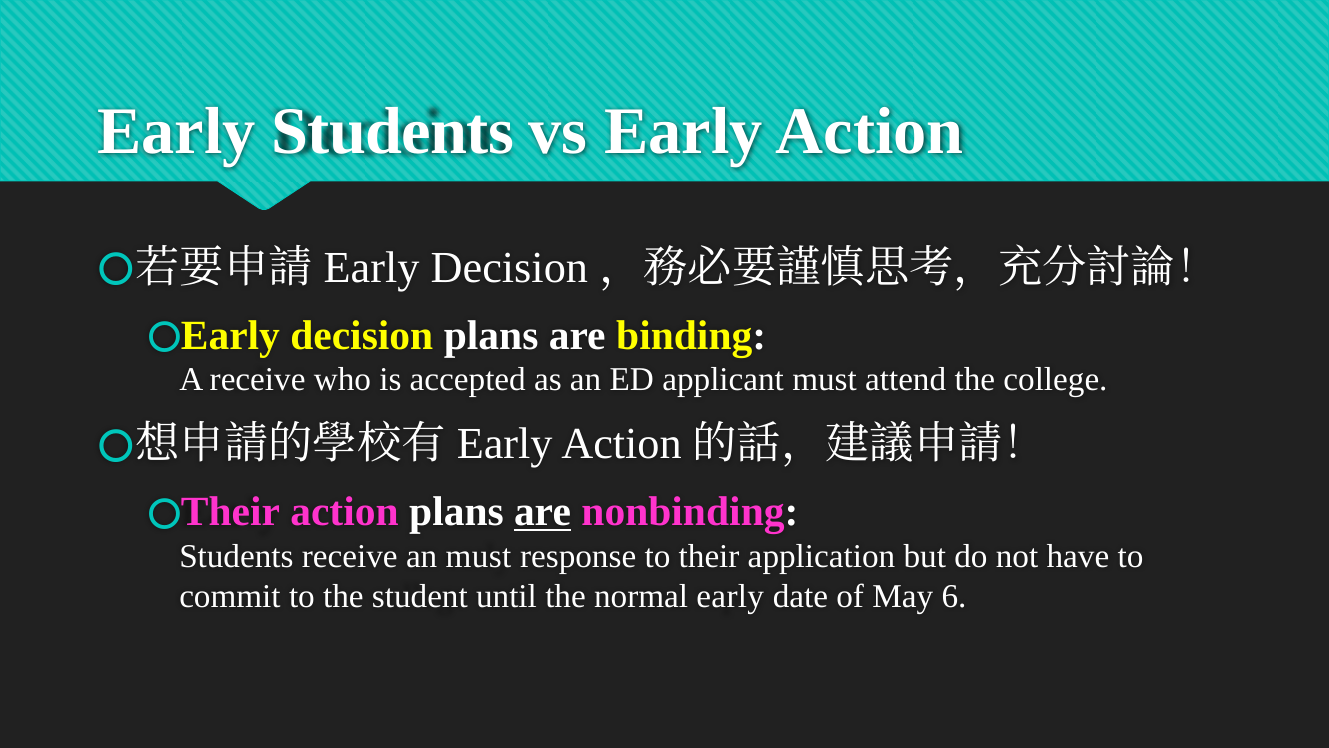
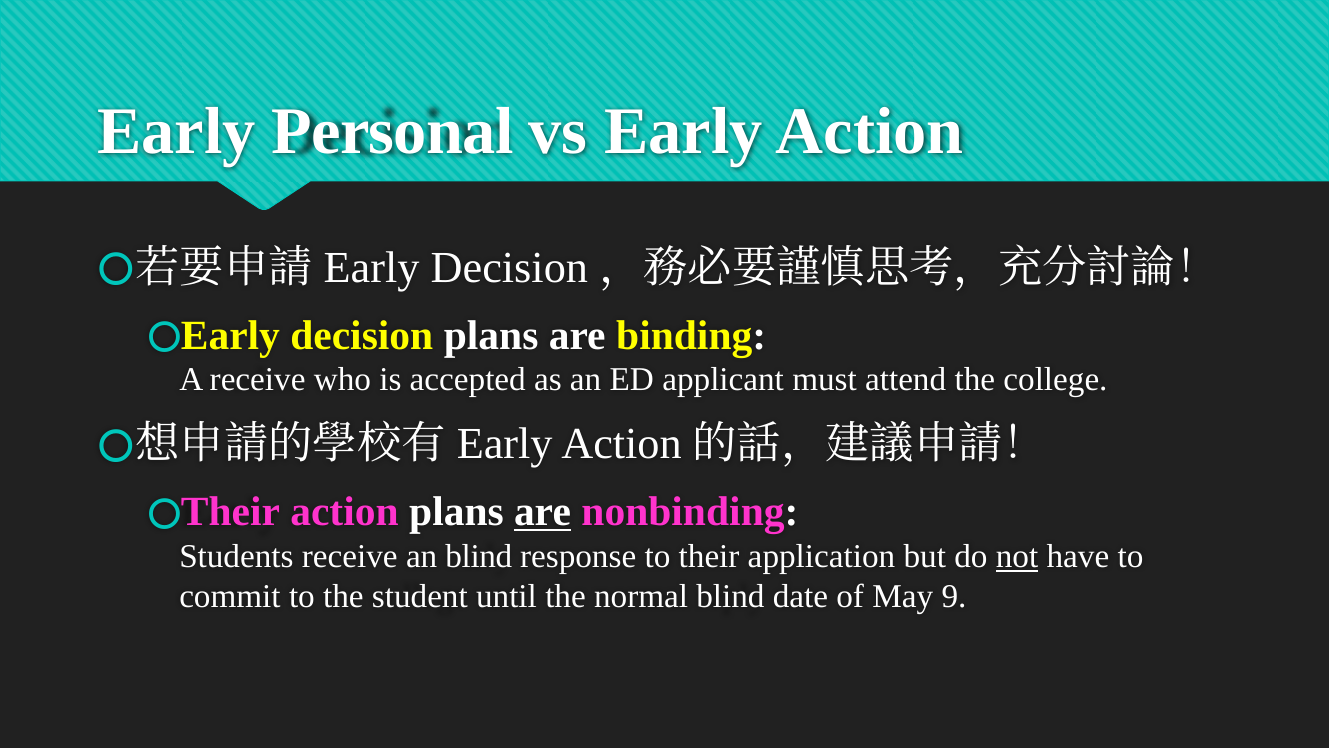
Early Students: Students -> Personal
an must: must -> blind
not underline: none -> present
normal early: early -> blind
6: 6 -> 9
